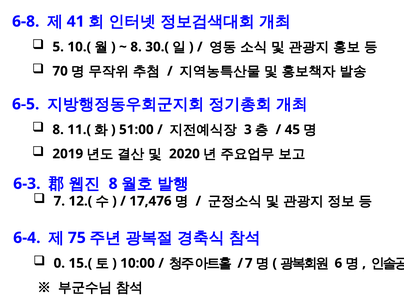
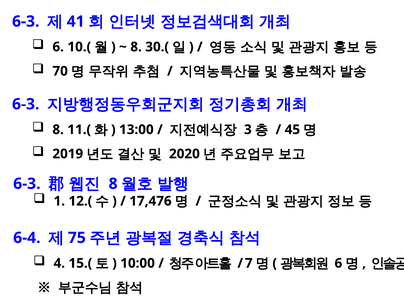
6-8 at (26, 21): 6-8 -> 6-3
5 at (58, 47): 5 -> 6
6-5 at (26, 104): 6-5 -> 6-3
51:00: 51:00 -> 13:00
7 at (59, 201): 7 -> 1
0: 0 -> 4
